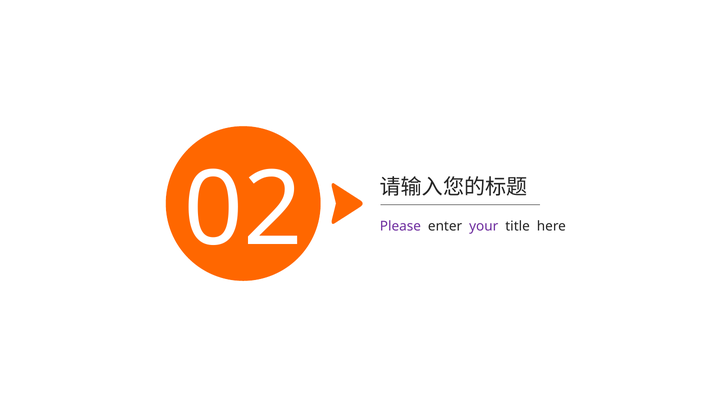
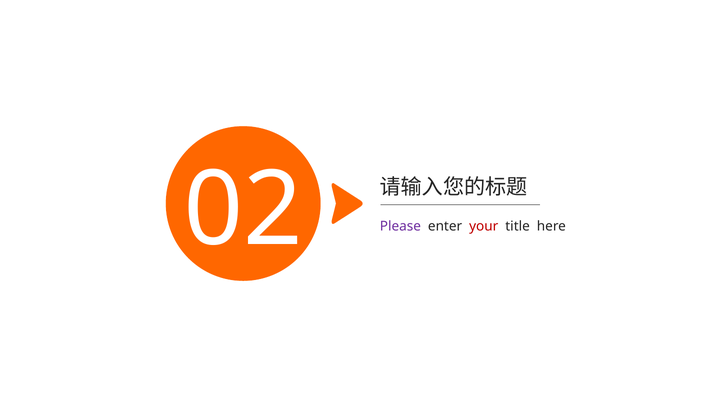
your colour: purple -> red
